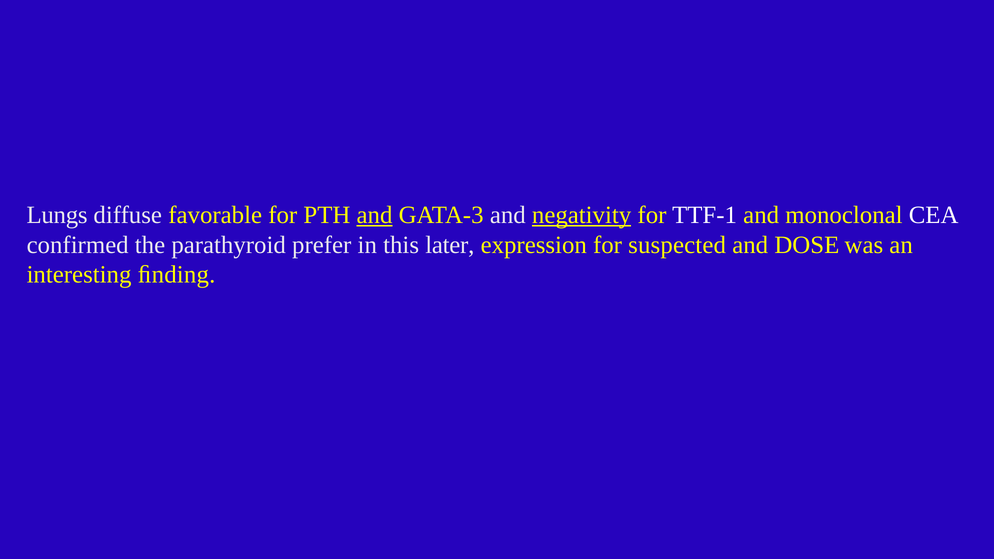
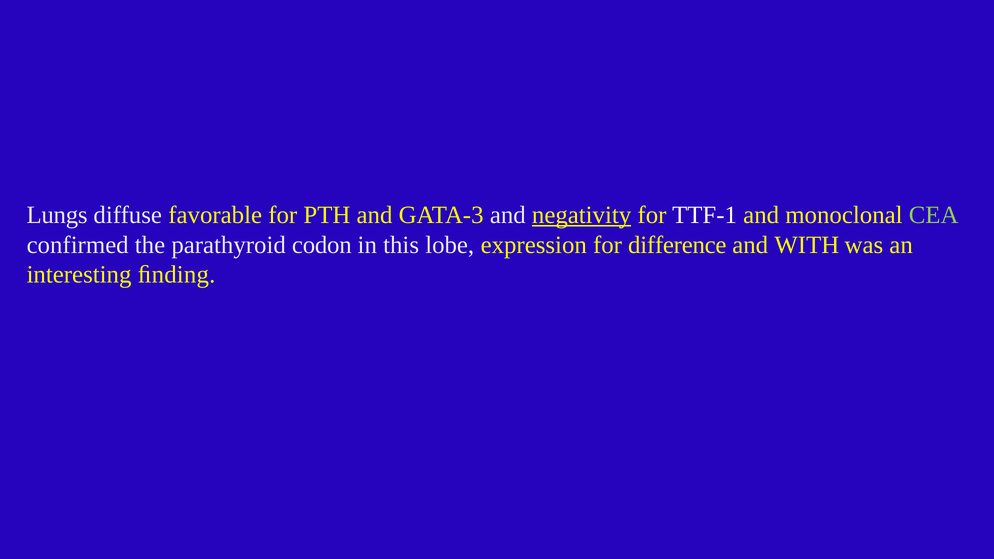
and at (374, 215) underline: present -> none
CEA colour: white -> light green
prefer: prefer -> codon
later: later -> lobe
suspected: suspected -> difference
DOSE: DOSE -> WITH
